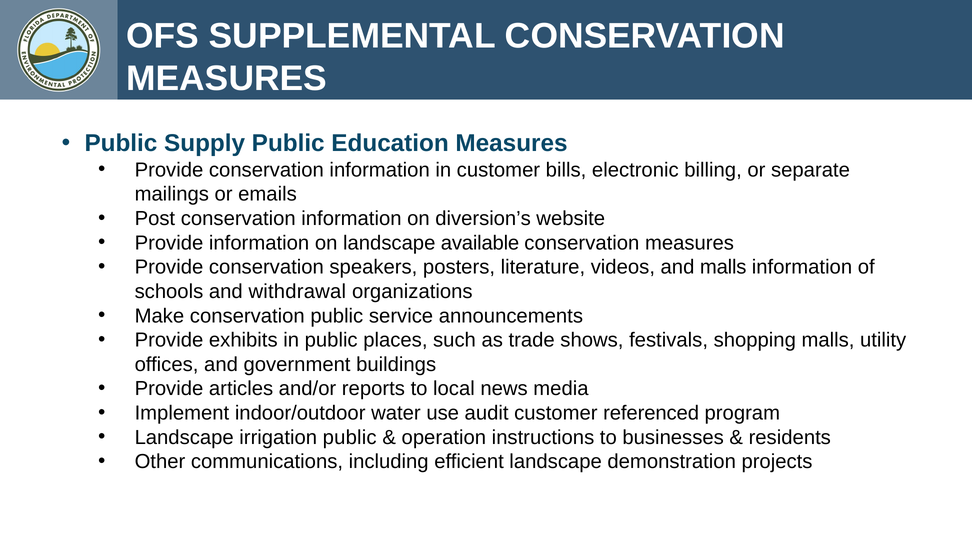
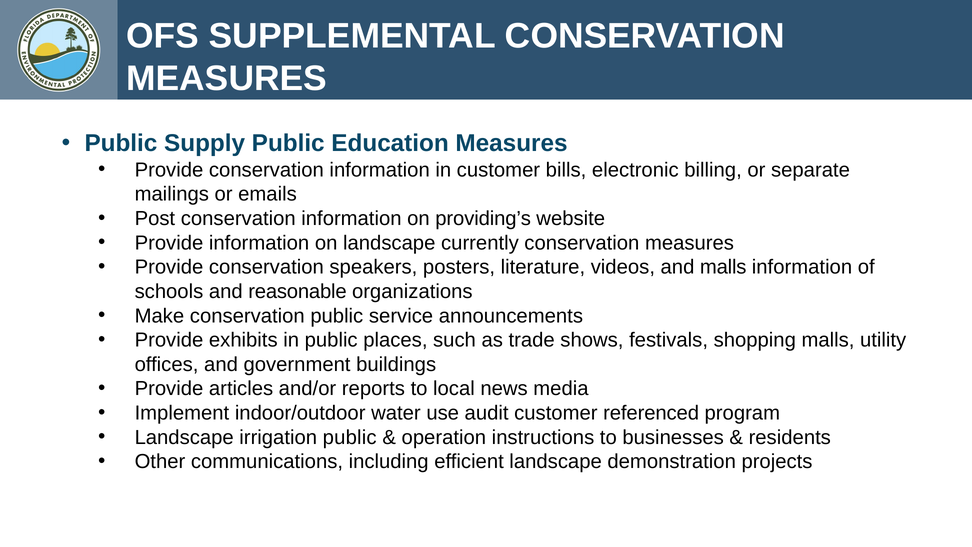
diversion’s: diversion’s -> providing’s
available: available -> currently
withdrawal: withdrawal -> reasonable
